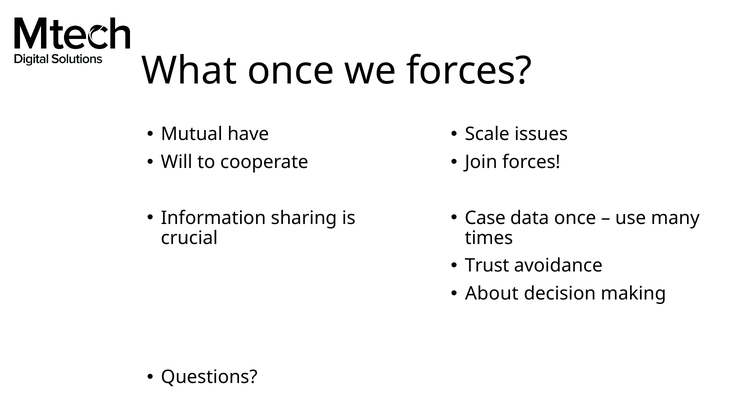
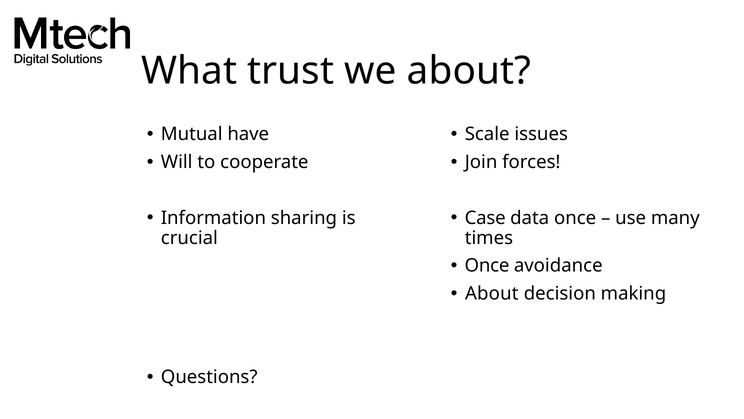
What once: once -> trust
we forces: forces -> about
Trust at (487, 266): Trust -> Once
